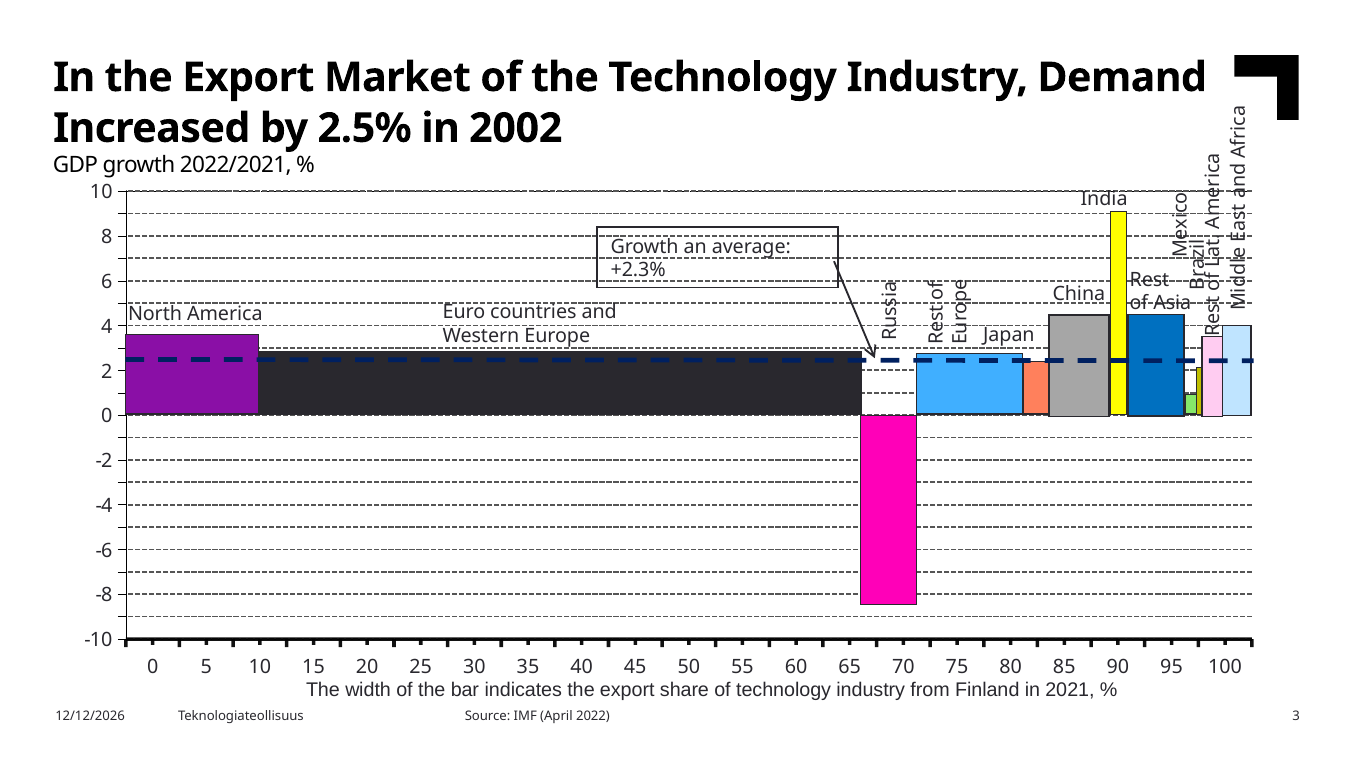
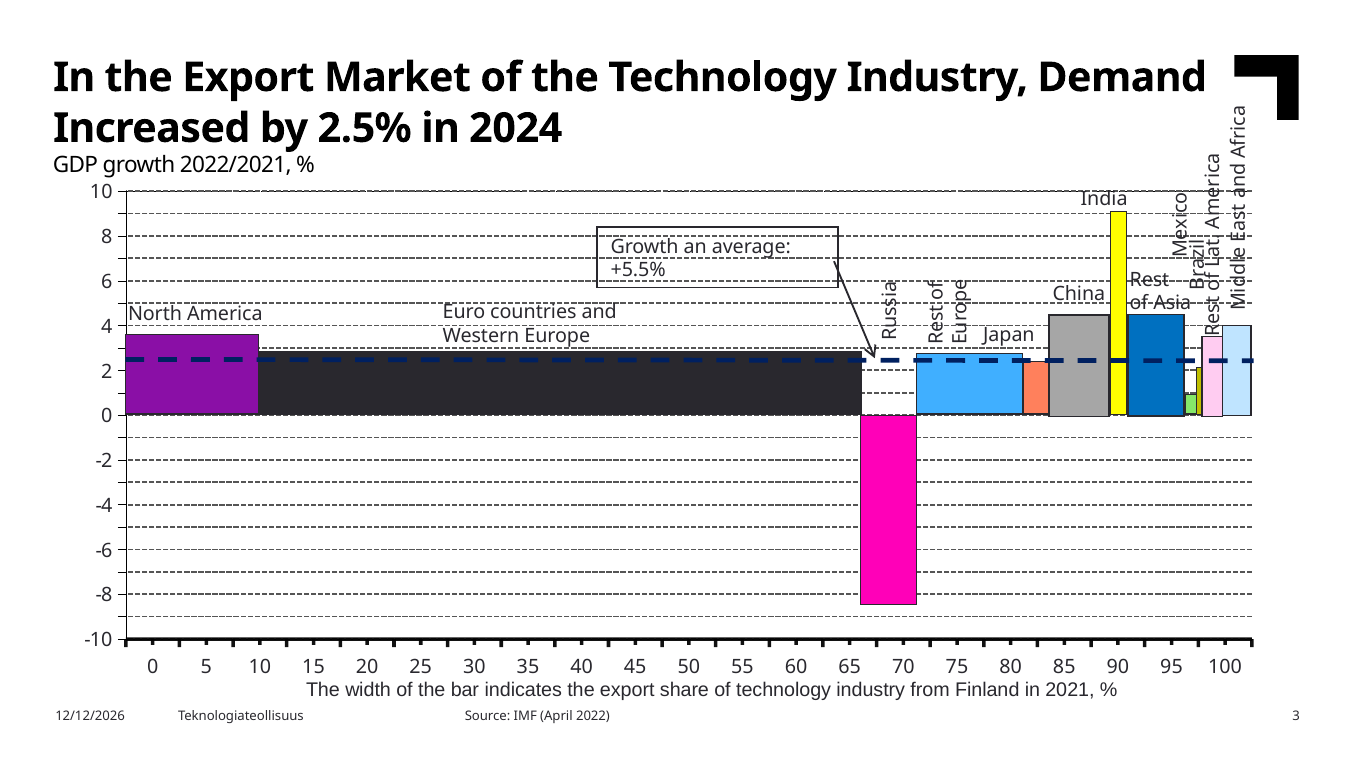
2002: 2002 -> 2024
+2.3%: +2.3% -> +5.5%
